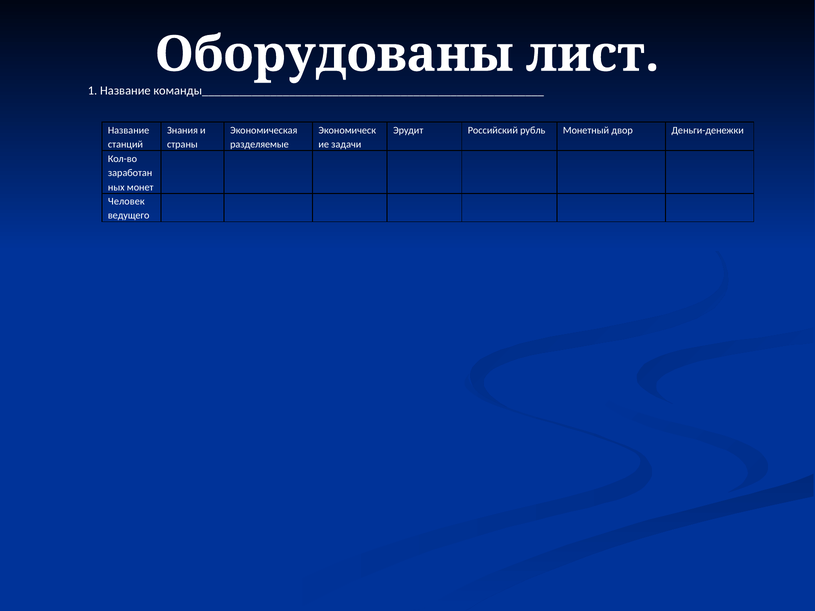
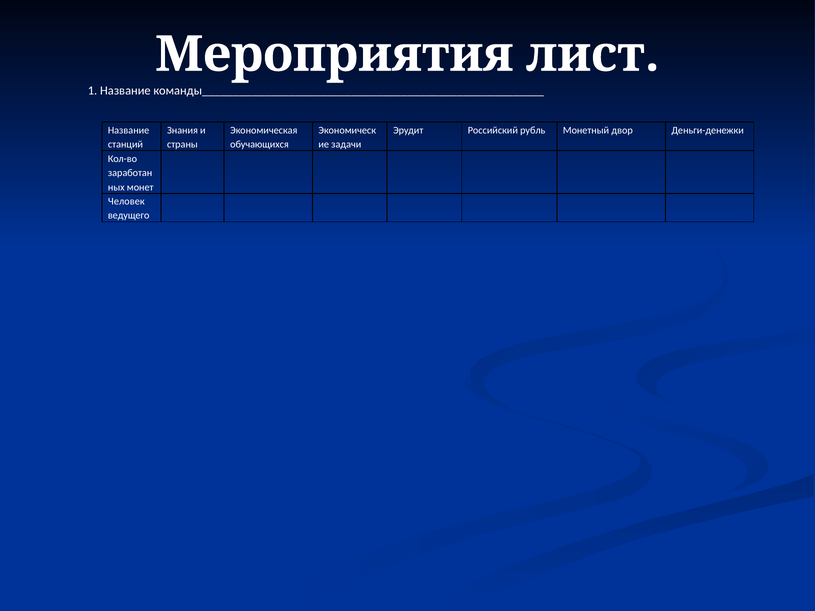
Оборудованы: Оборудованы -> Мероприятия
разделяемые: разделяемые -> обучающихся
